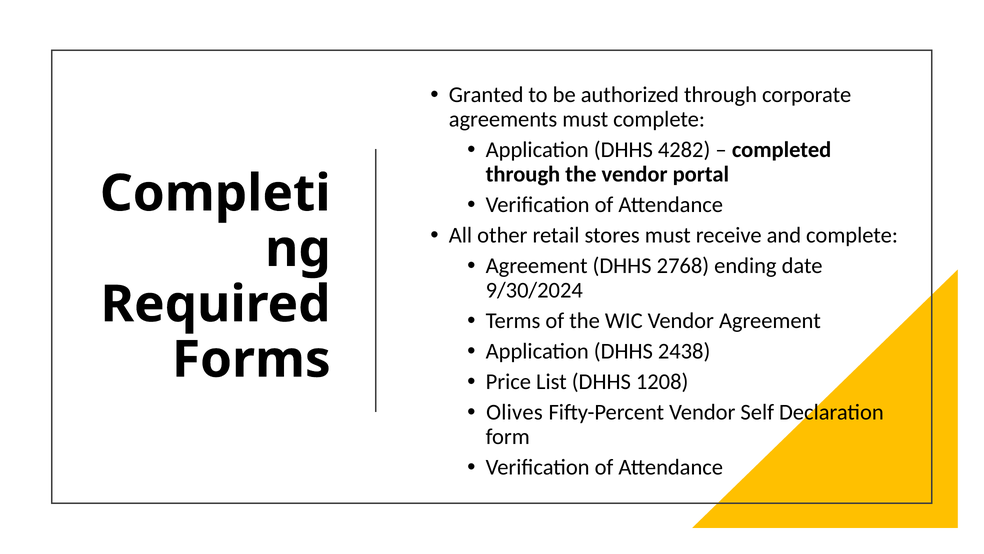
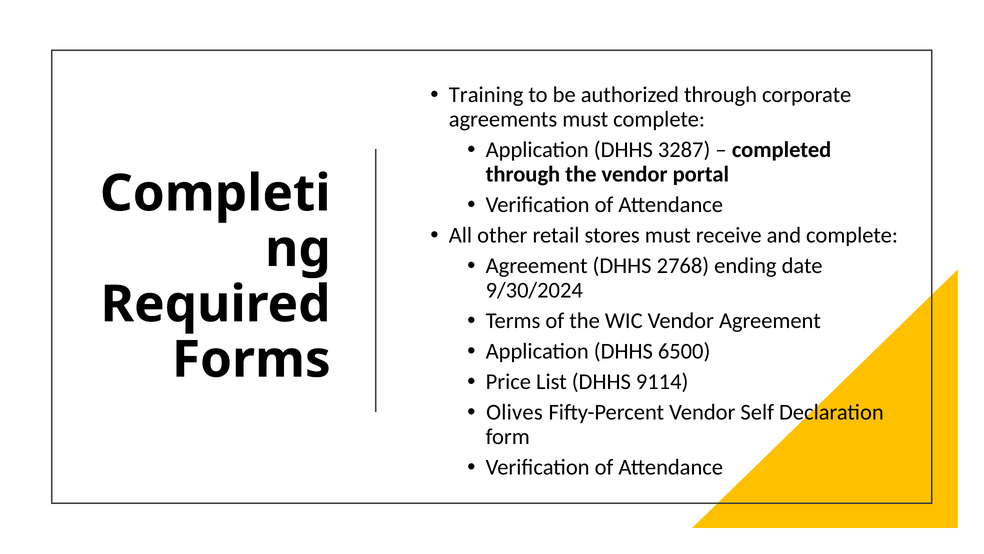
Granted: Granted -> Training
4282: 4282 -> 3287
2438: 2438 -> 6500
1208: 1208 -> 9114
